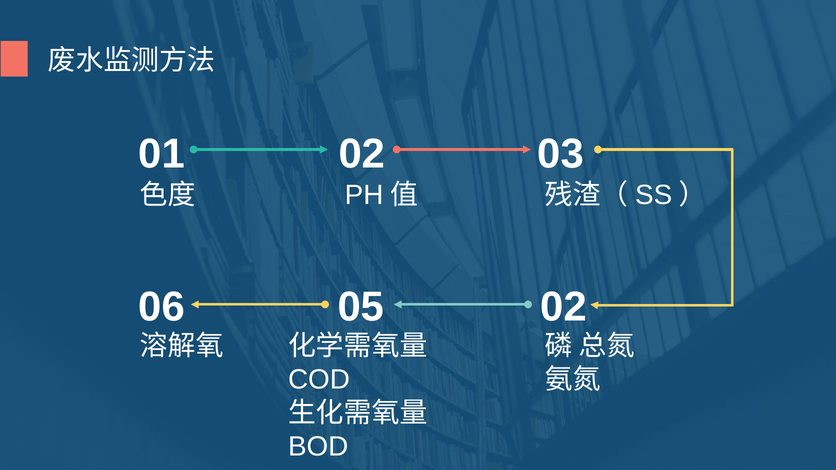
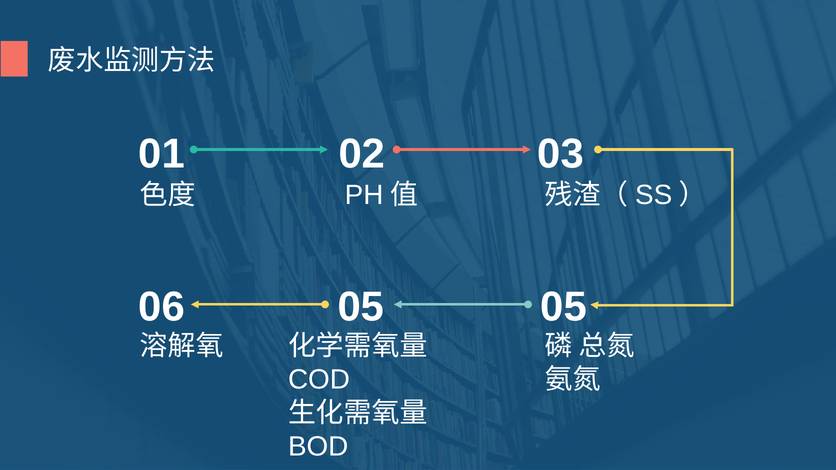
05 02: 02 -> 05
